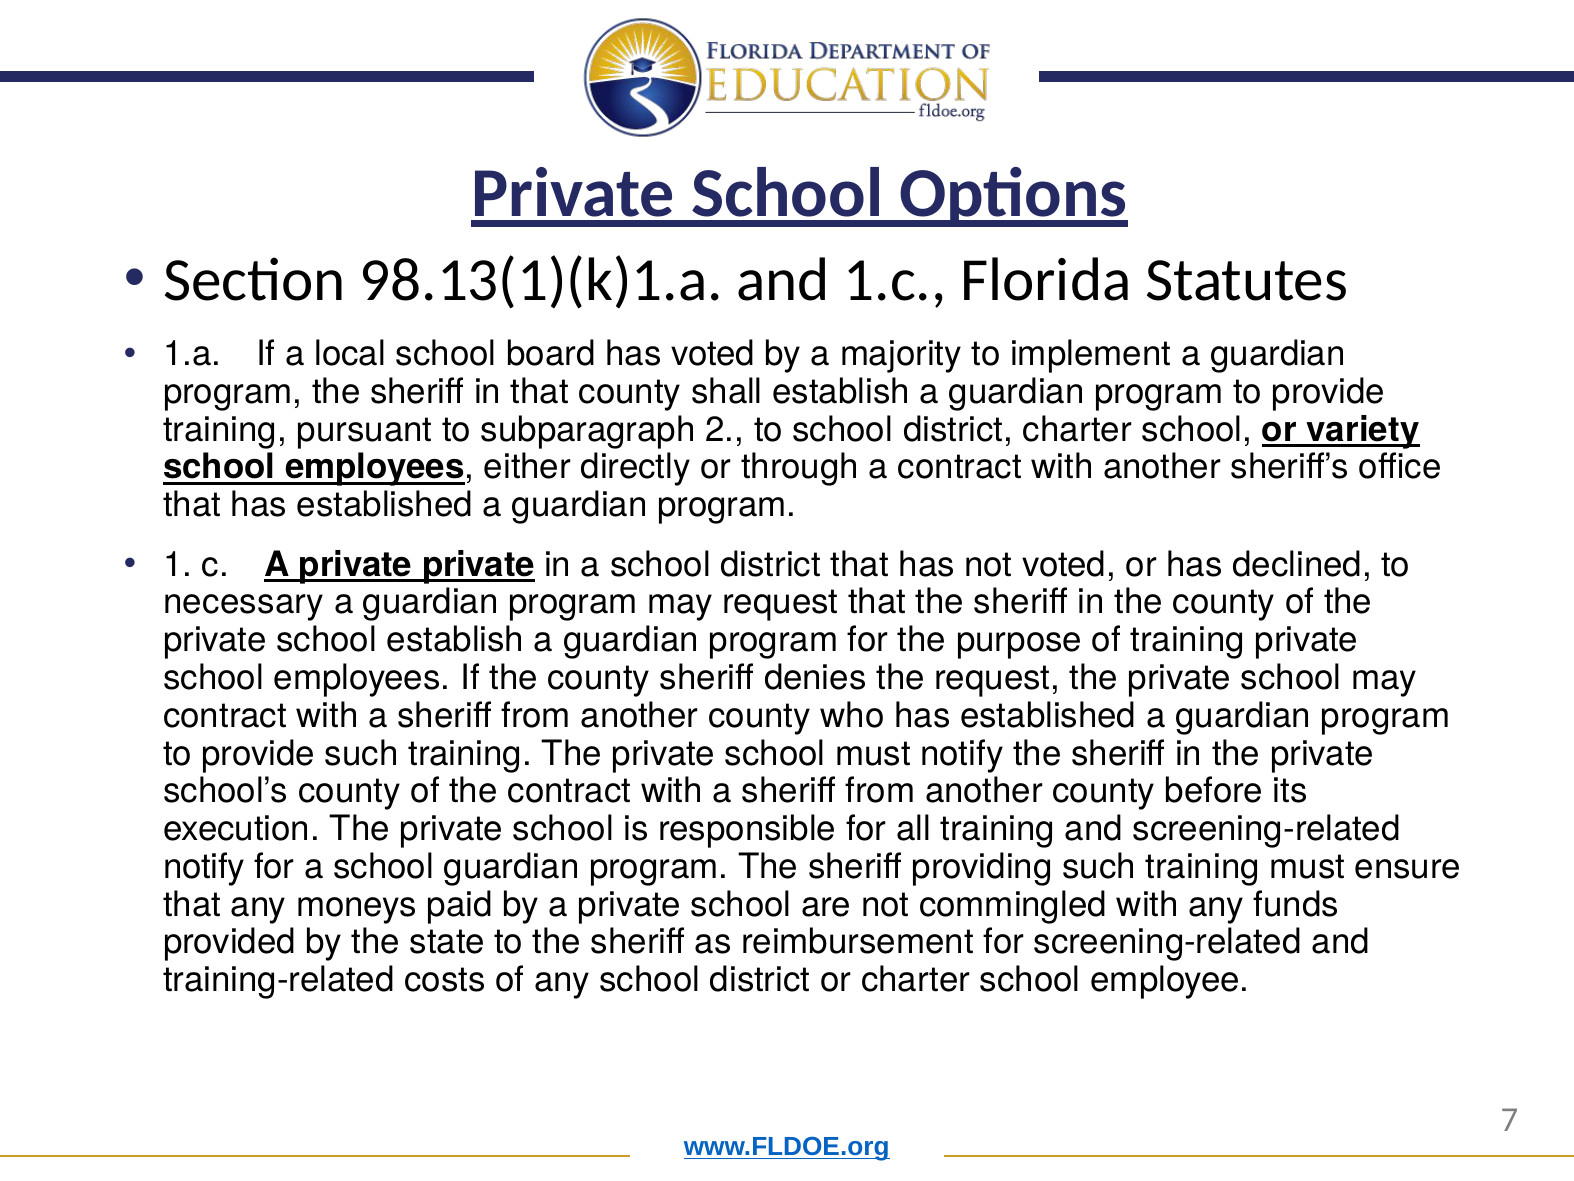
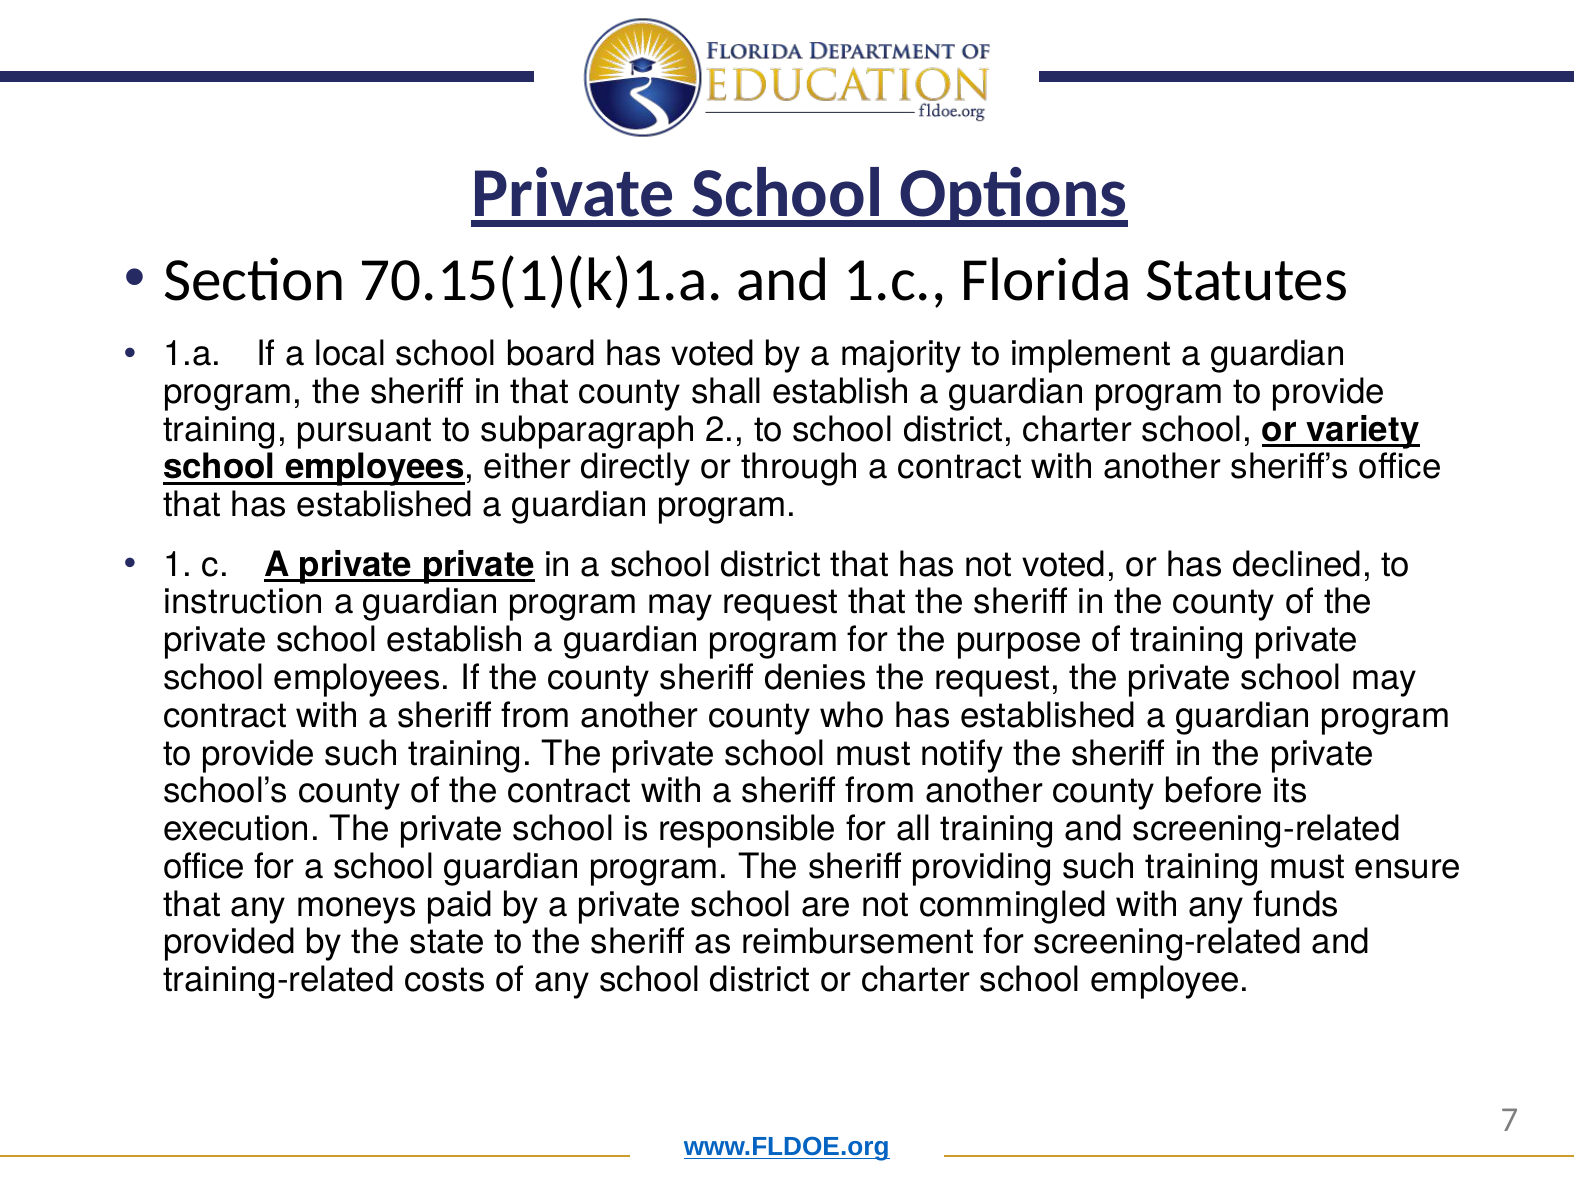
98.13(1)(k)1.a: 98.13(1)(k)1.a -> 70.15(1)(k)1.a
necessary: necessary -> instruction
notify at (204, 866): notify -> office
